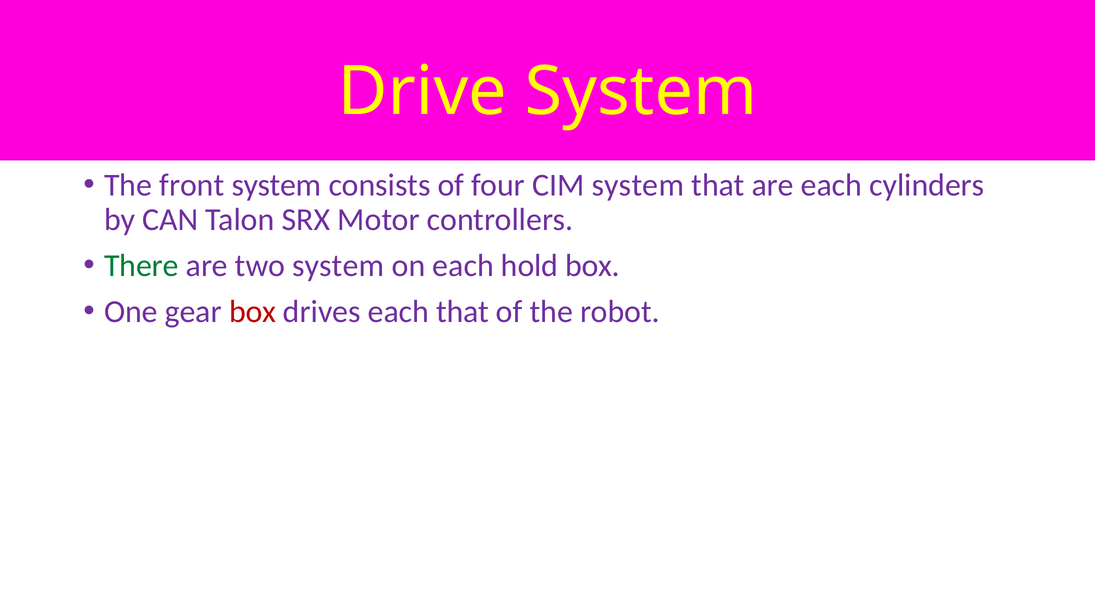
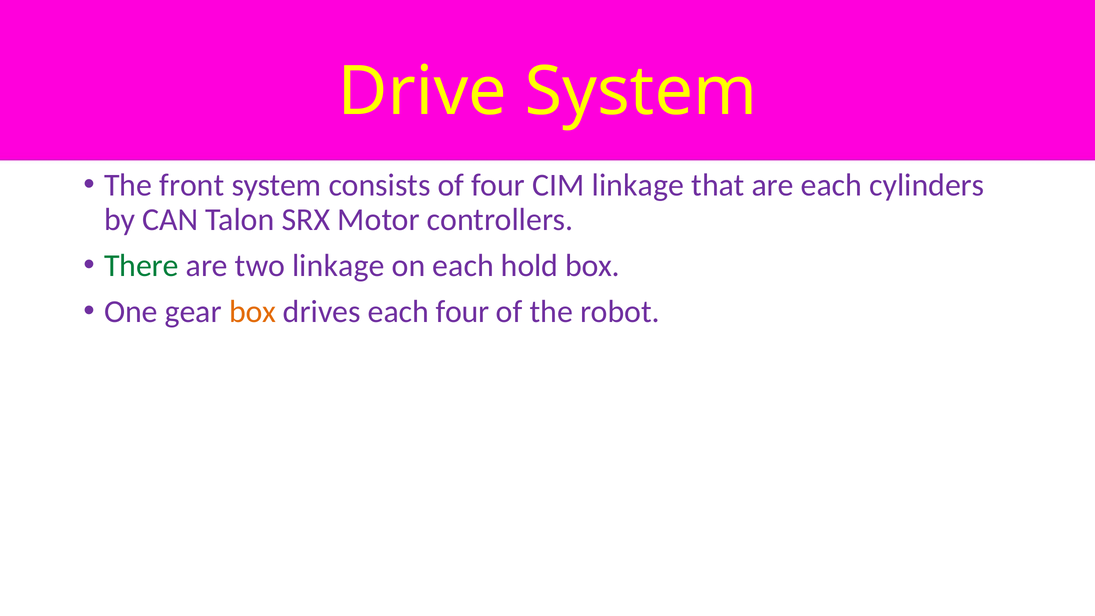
CIM system: system -> linkage
two system: system -> linkage
box at (253, 311) colour: red -> orange
each that: that -> four
